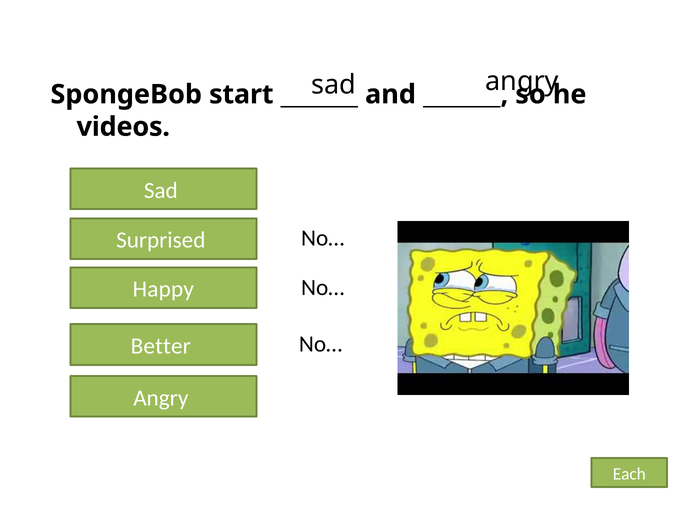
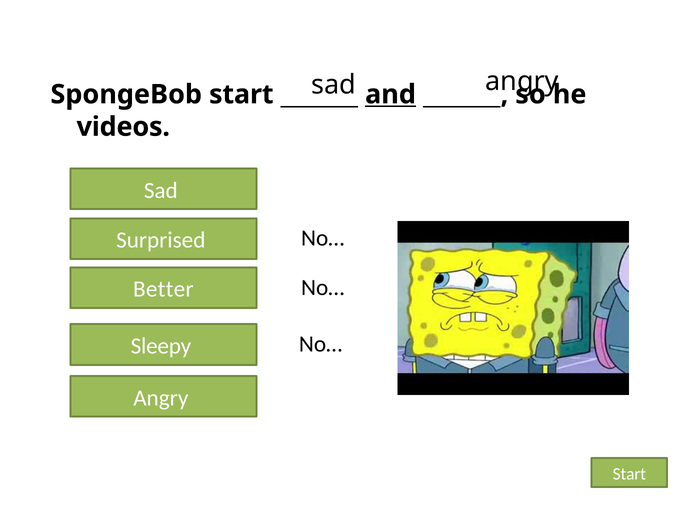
and underline: none -> present
Happy: Happy -> Better
Better: Better -> Sleepy
Each at (629, 474): Each -> Start
